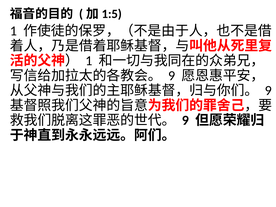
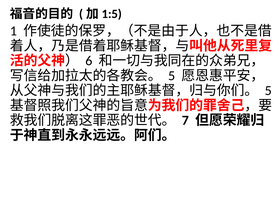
1 at (89, 61): 1 -> 6
9 at (172, 76): 9 -> 5
9 at (268, 91): 9 -> 5
9 at (185, 120): 9 -> 7
